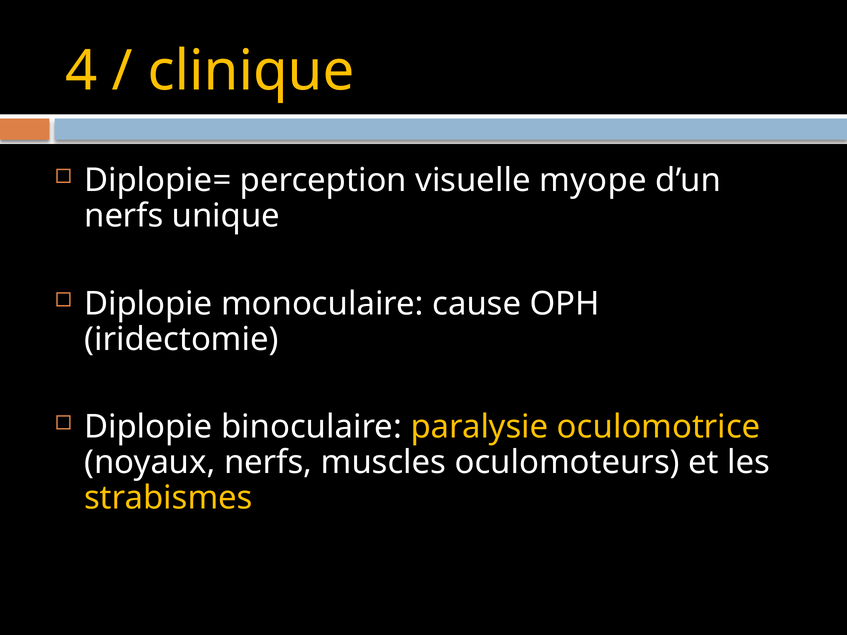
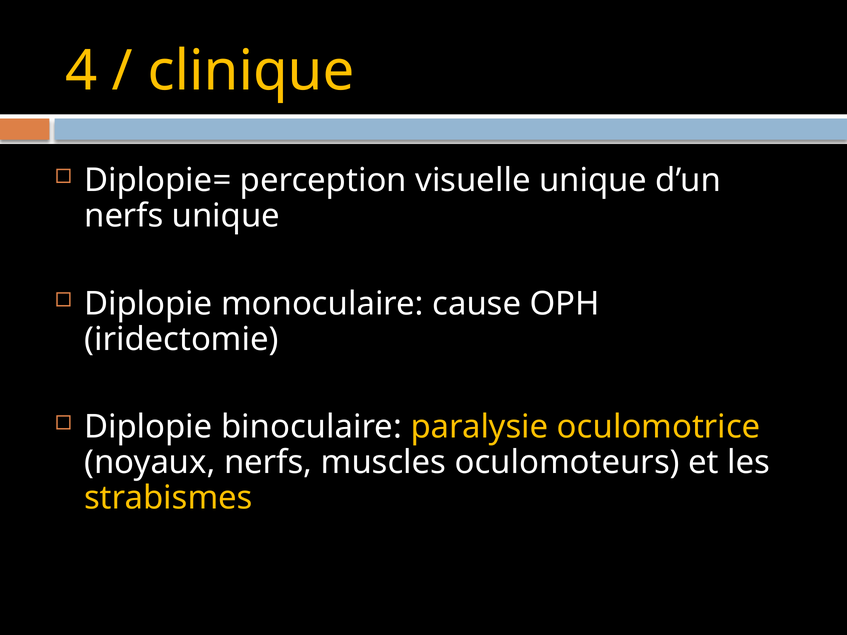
visuelle myope: myope -> unique
